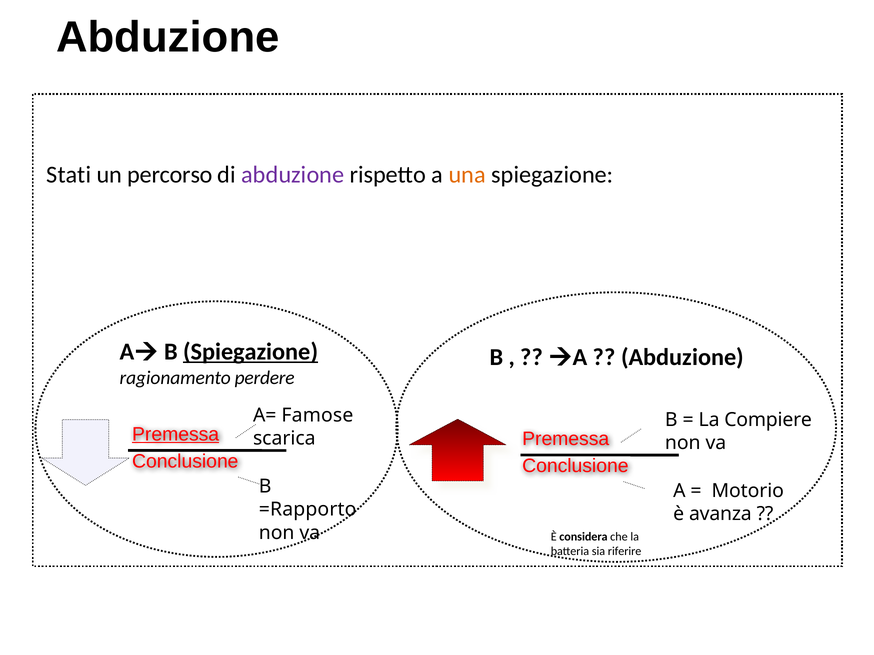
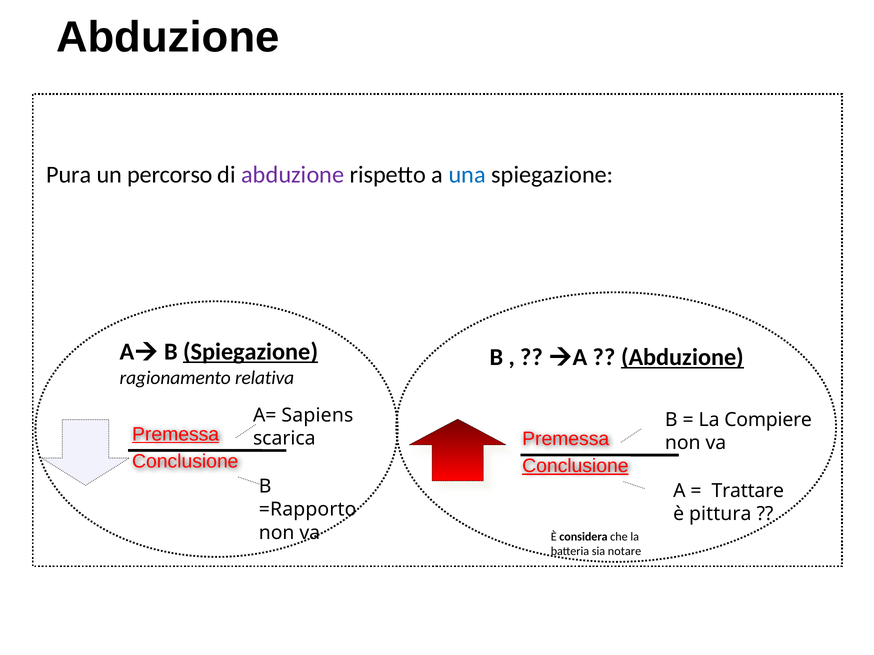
Stati: Stati -> Pura
una colour: orange -> blue
Abduzione at (682, 357) underline: none -> present
perdere: perdere -> relativa
Famose: Famose -> Sapiens
Conclusione at (575, 466) underline: none -> present
Motorio: Motorio -> Trattare
avanza: avanza -> pittura
riferire: riferire -> notare
